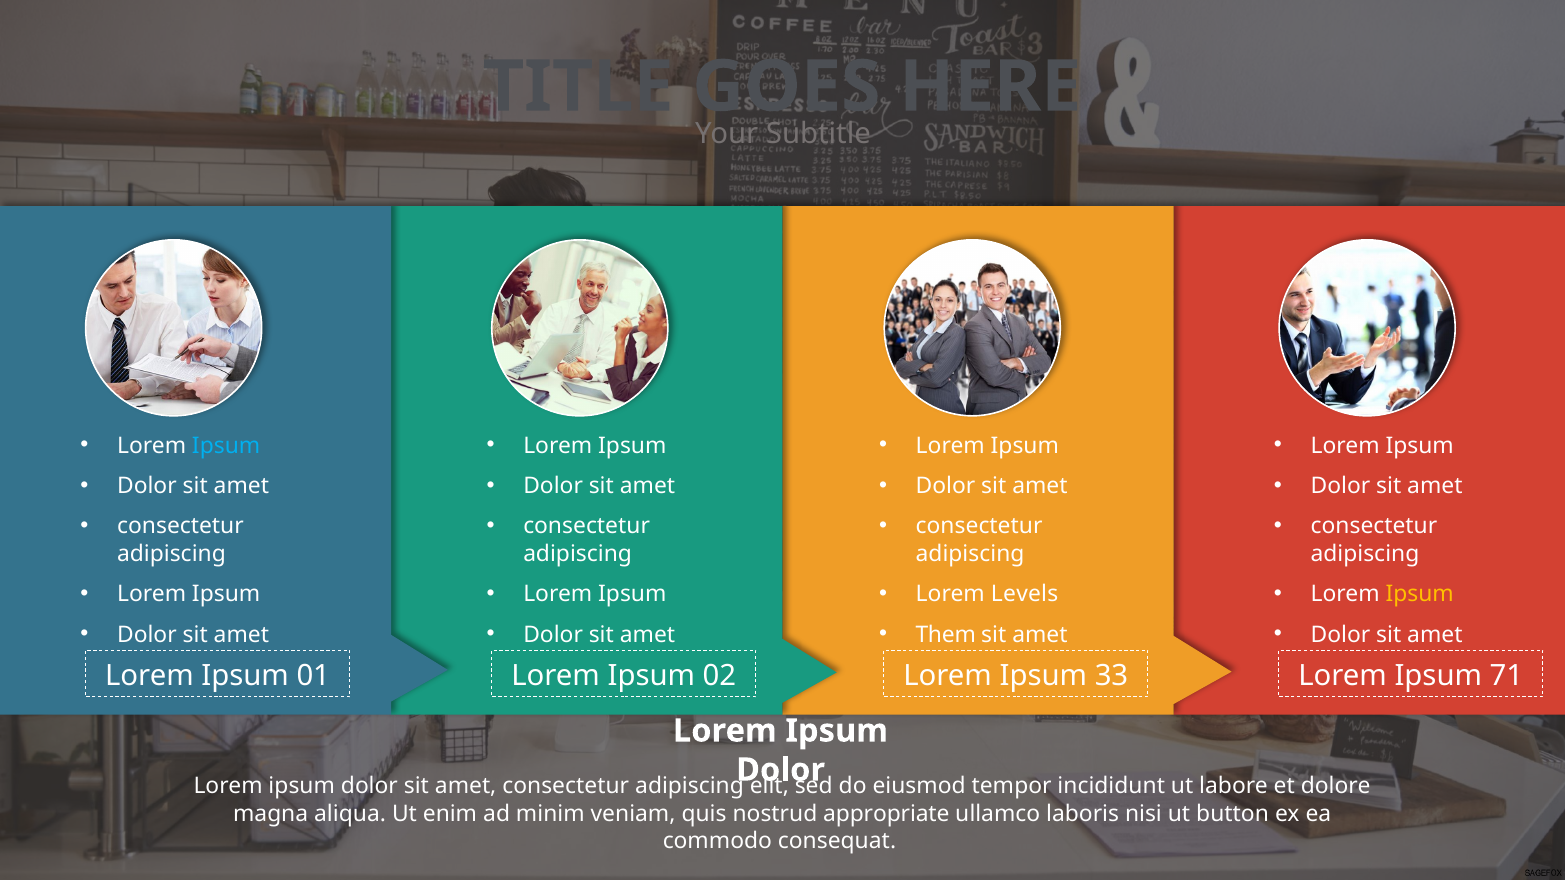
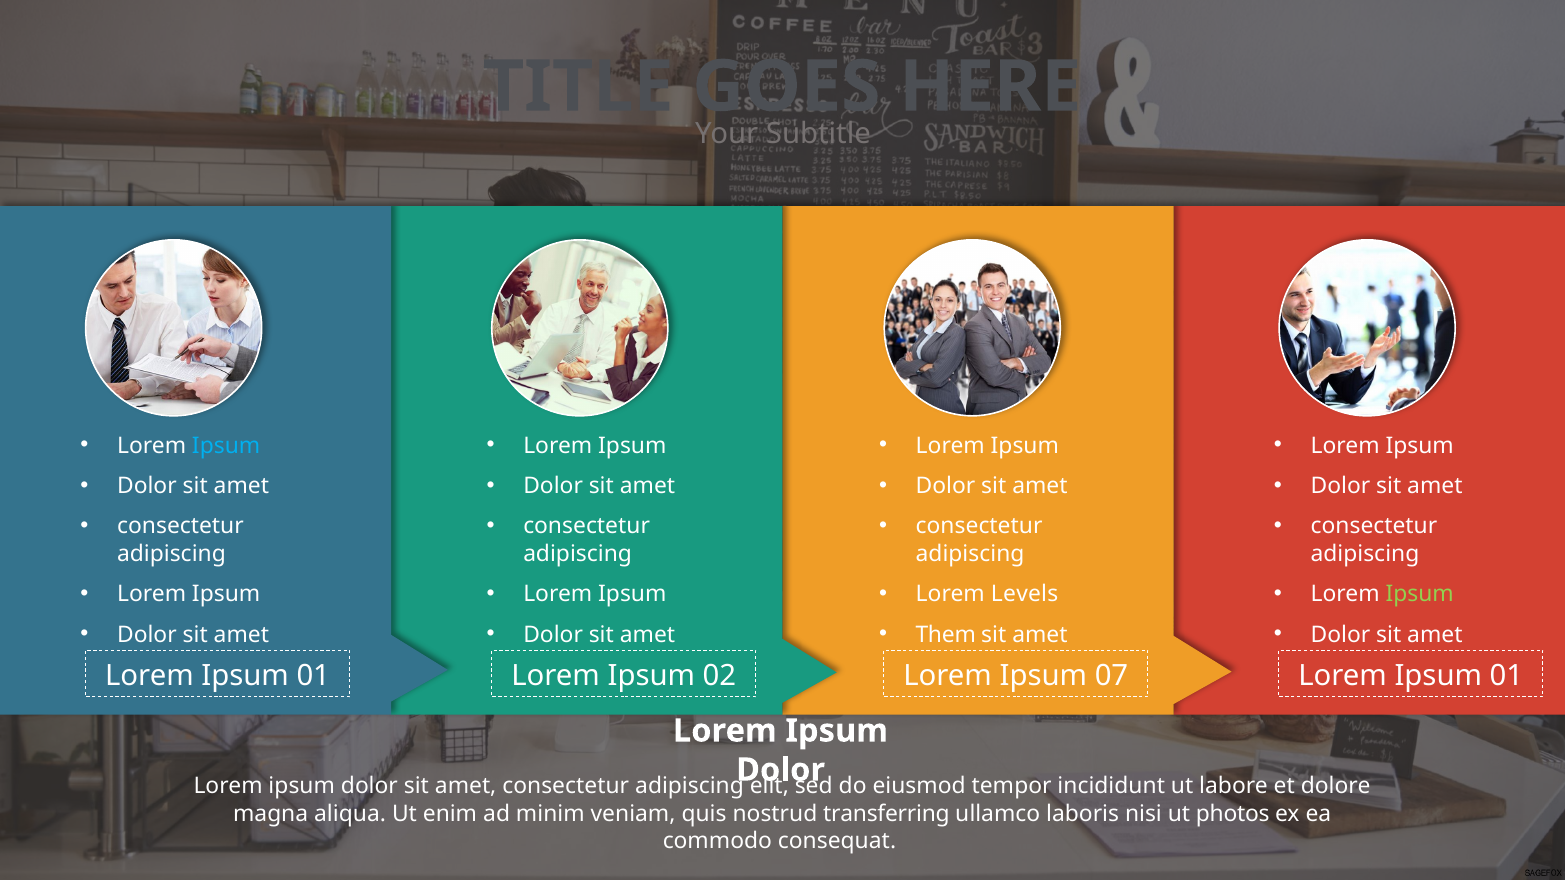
Ipsum at (1420, 594) colour: yellow -> light green
33: 33 -> 07
71 at (1506, 676): 71 -> 01
appropriate: appropriate -> transferring
button: button -> photos
